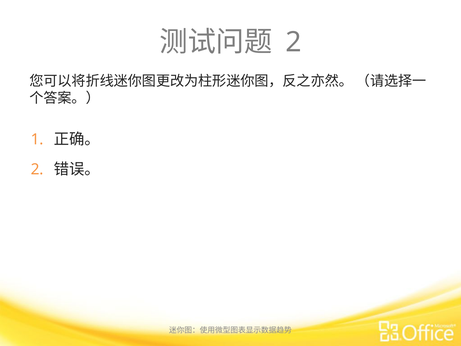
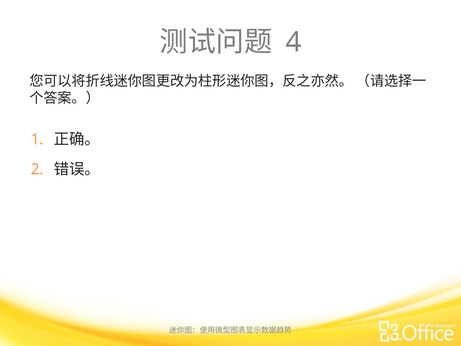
2 at (293, 42): 2 -> 4
